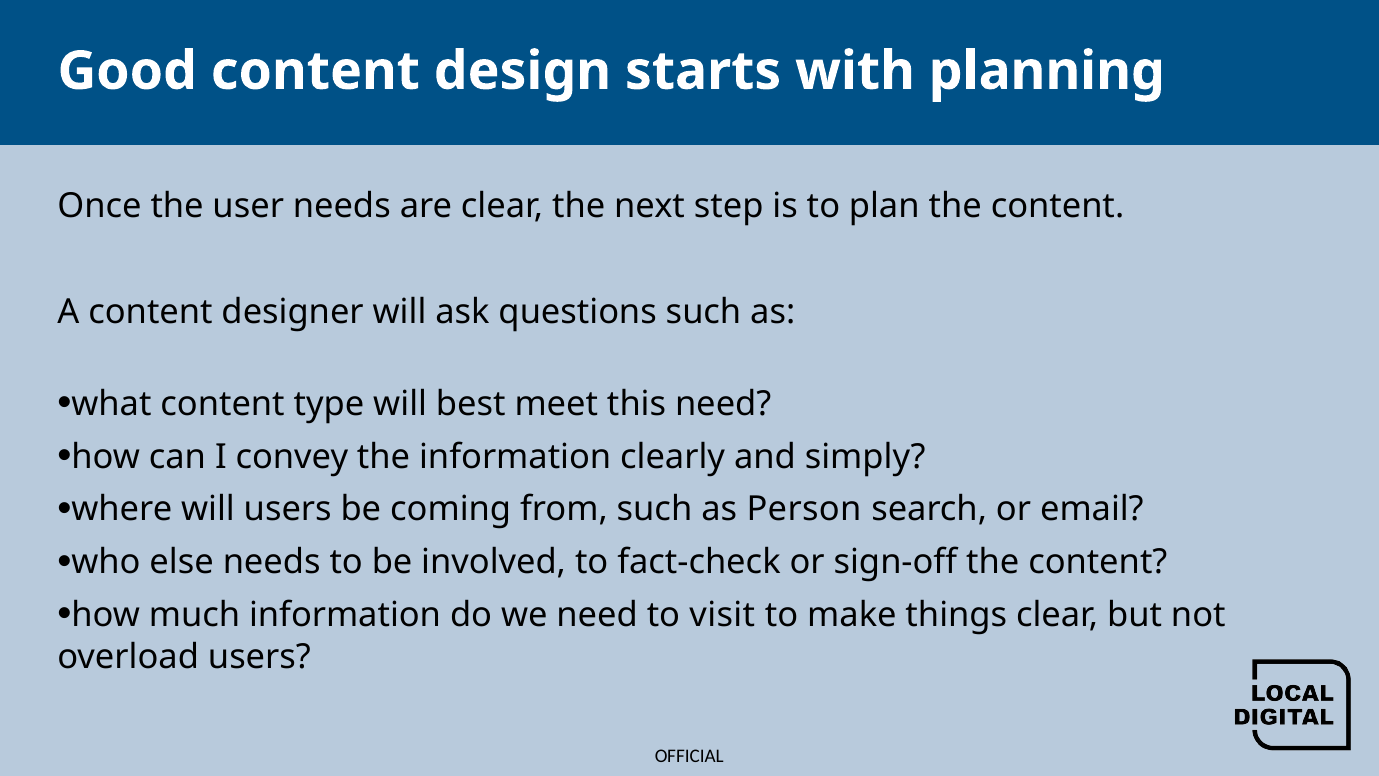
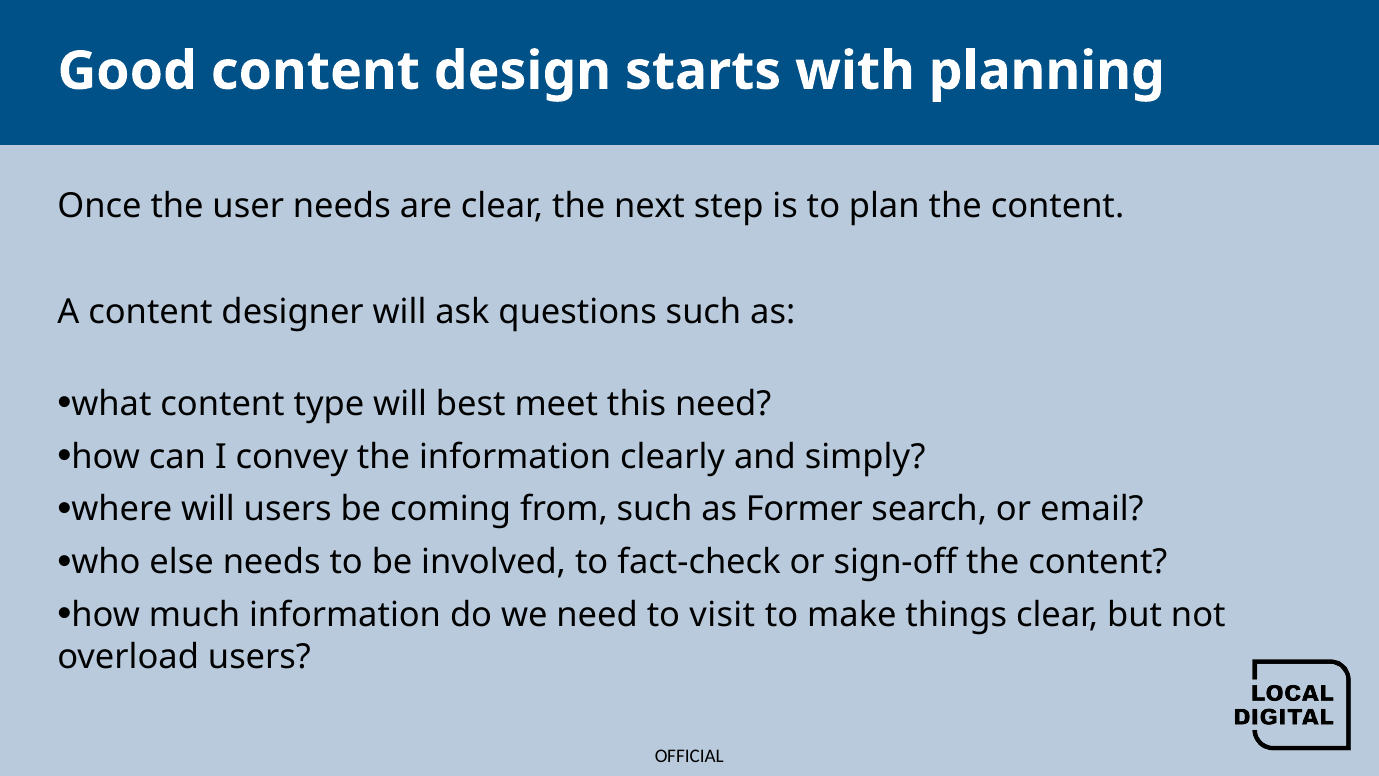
Person: Person -> Former
